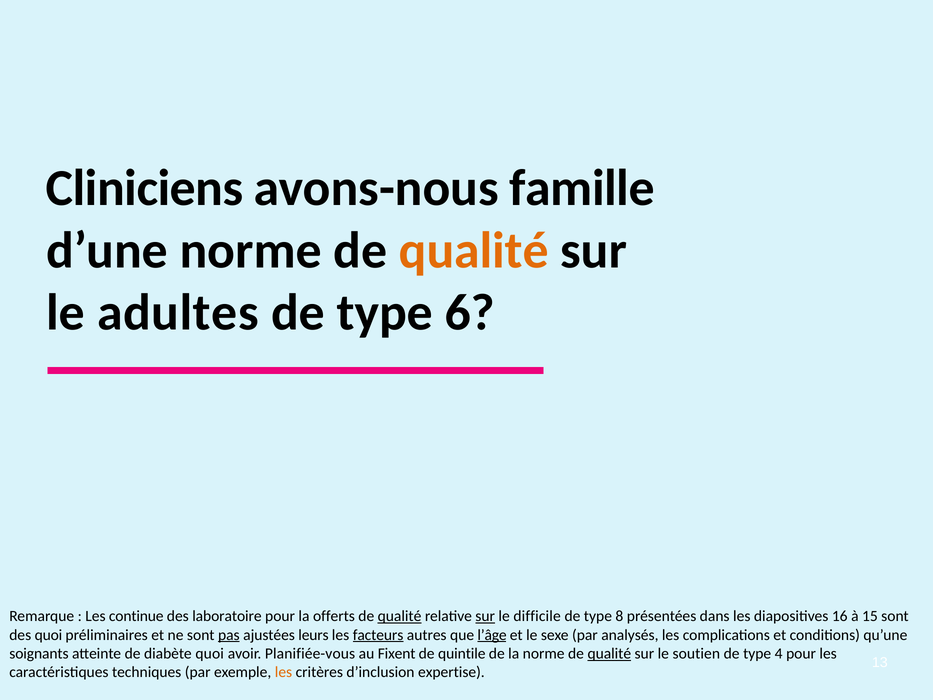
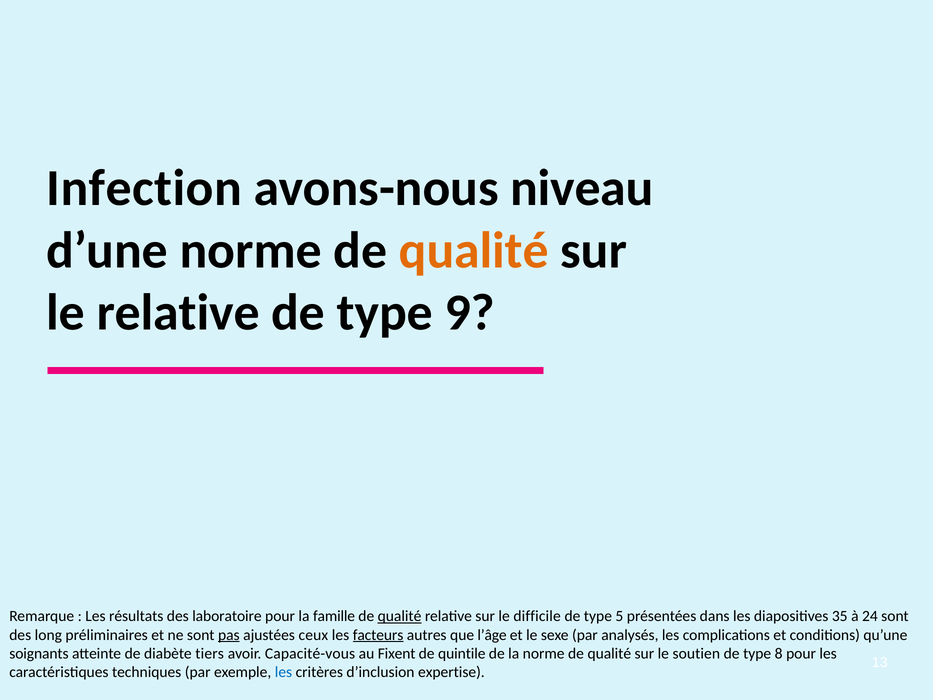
Cliniciens: Cliniciens -> Infection
famille: famille -> niveau
le adultes: adultes -> relative
6: 6 -> 9
continue: continue -> résultats
offerts: offerts -> famille
sur at (485, 616) underline: present -> none
8: 8 -> 5
16: 16 -> 35
15: 15 -> 24
des quoi: quoi -> long
leurs: leurs -> ceux
l’âge underline: present -> none
diabète quoi: quoi -> tiers
Planifiée-vous: Planifiée-vous -> Capacité-vous
qualité at (609, 653) underline: present -> none
4: 4 -> 8
les at (284, 672) colour: orange -> blue
